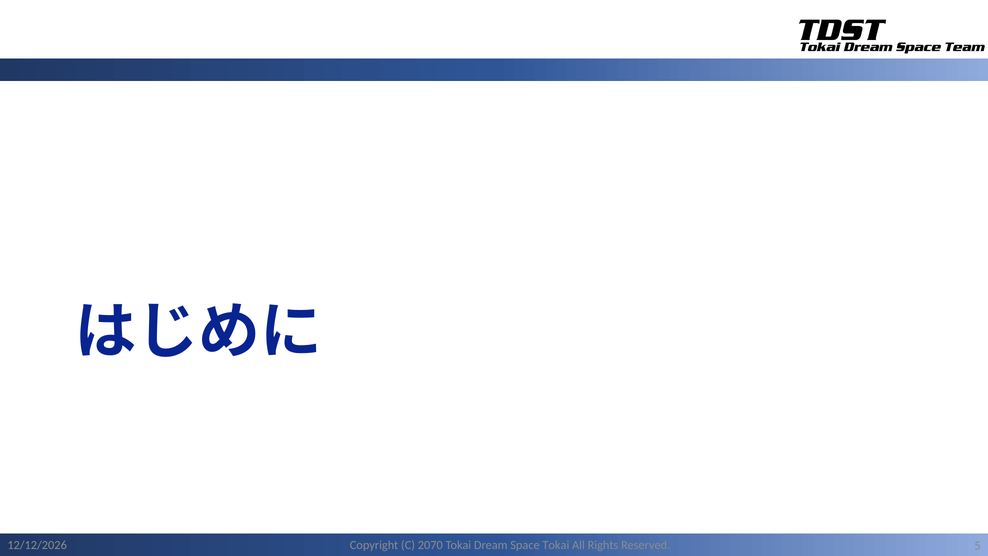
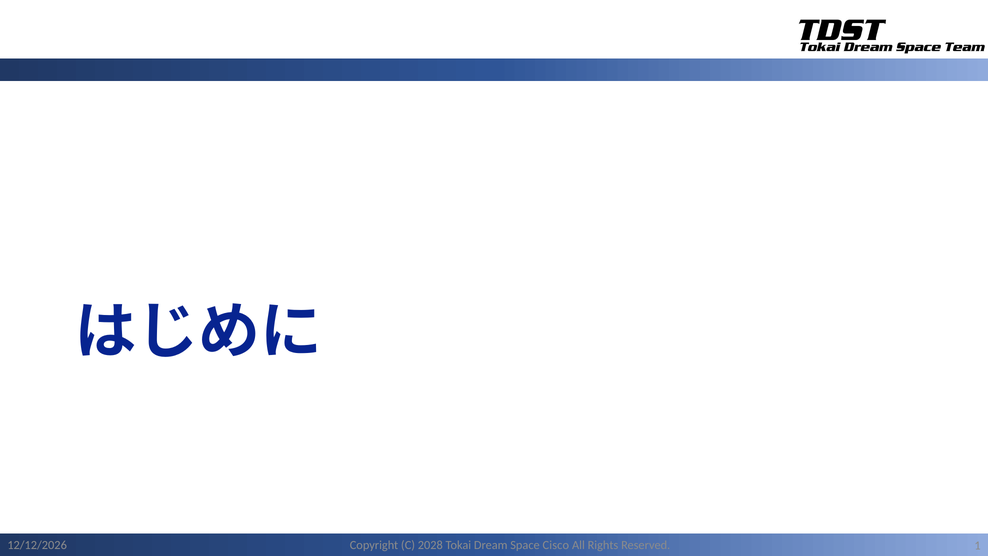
2070: 2070 -> 2028
Space Tokai: Tokai -> Cisco
5: 5 -> 1
